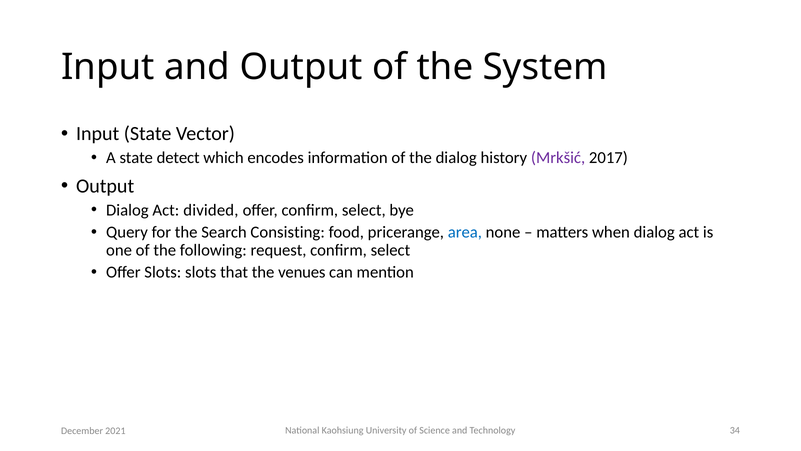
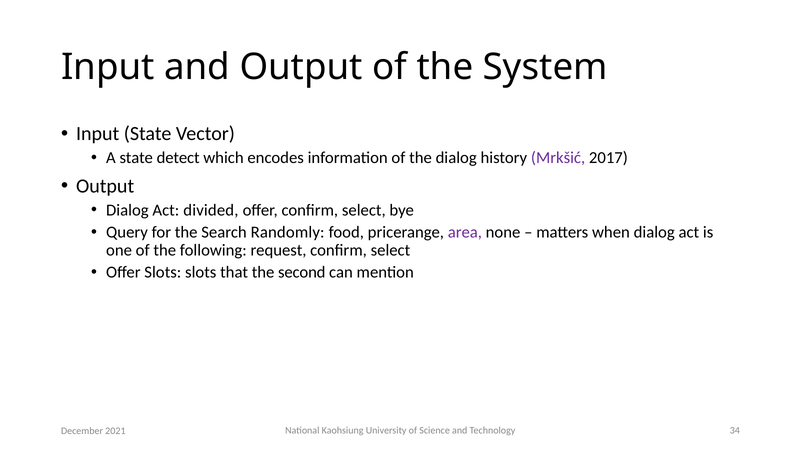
Consisting: Consisting -> Randomly
area colour: blue -> purple
venues: venues -> second
